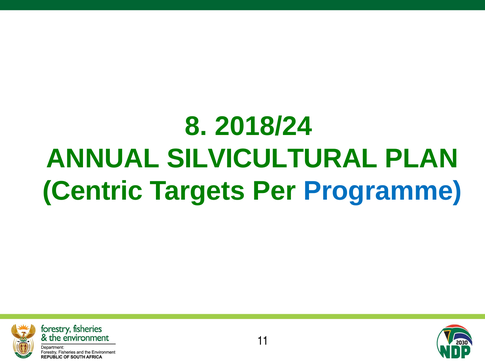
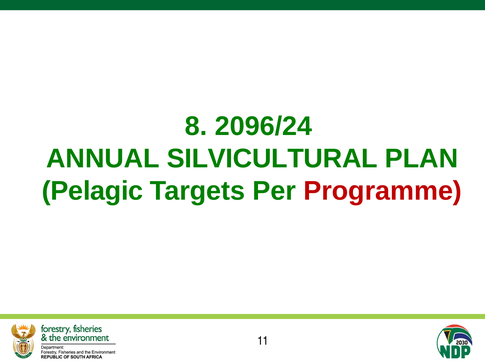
2018/24: 2018/24 -> 2096/24
Centric: Centric -> Pelagic
Programme colour: blue -> red
